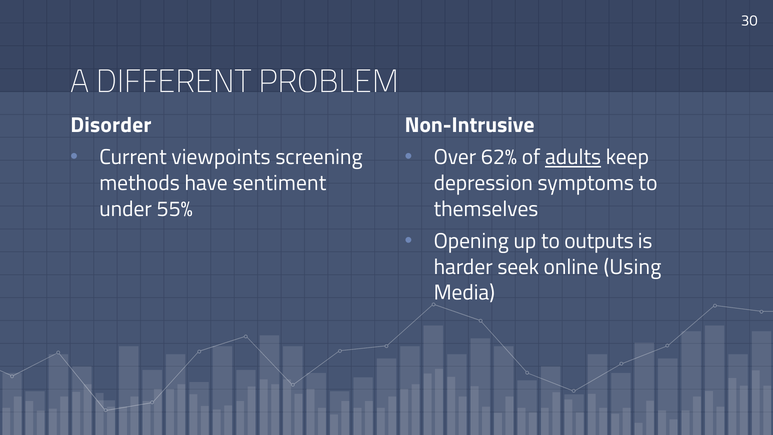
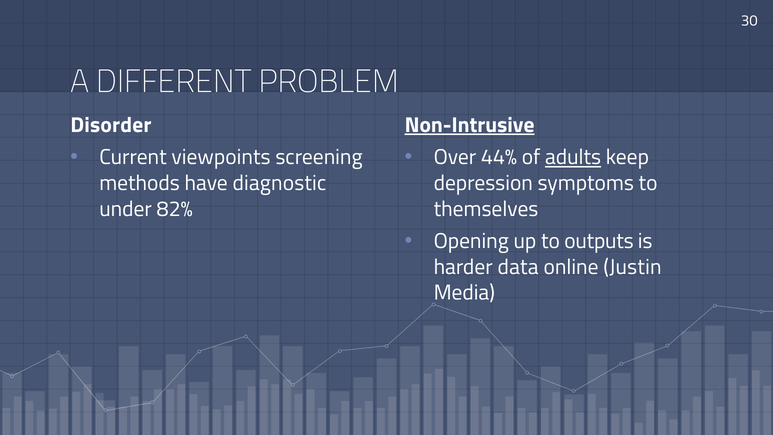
Non-Intrusive underline: none -> present
62%: 62% -> 44%
sentiment: sentiment -> diagnostic
55%: 55% -> 82%
seek: seek -> data
Using: Using -> Justin
